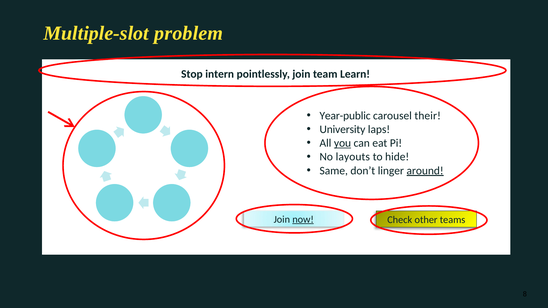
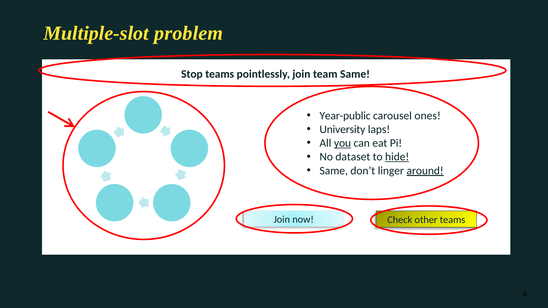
Stop intern: intern -> teams
team Learn: Learn -> Same
their: their -> ones
layouts: layouts -> dataset
hide underline: none -> present
now underline: present -> none
